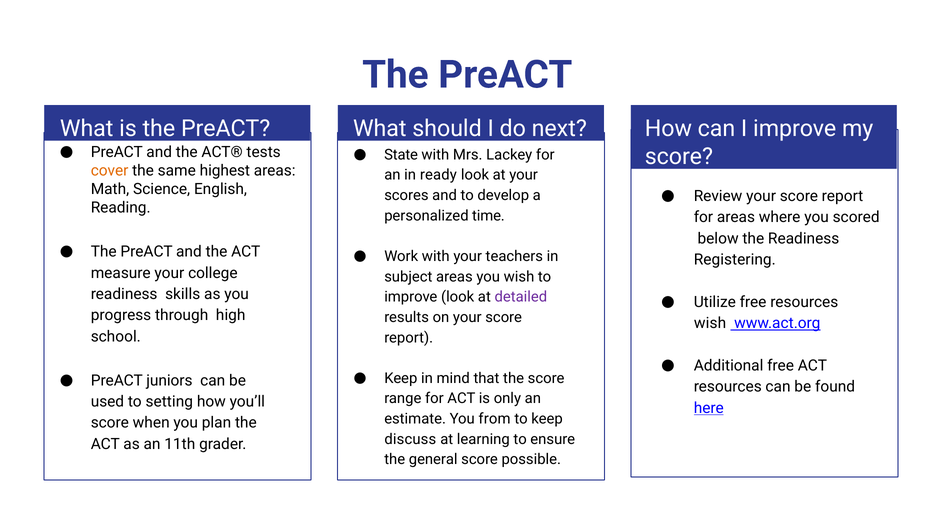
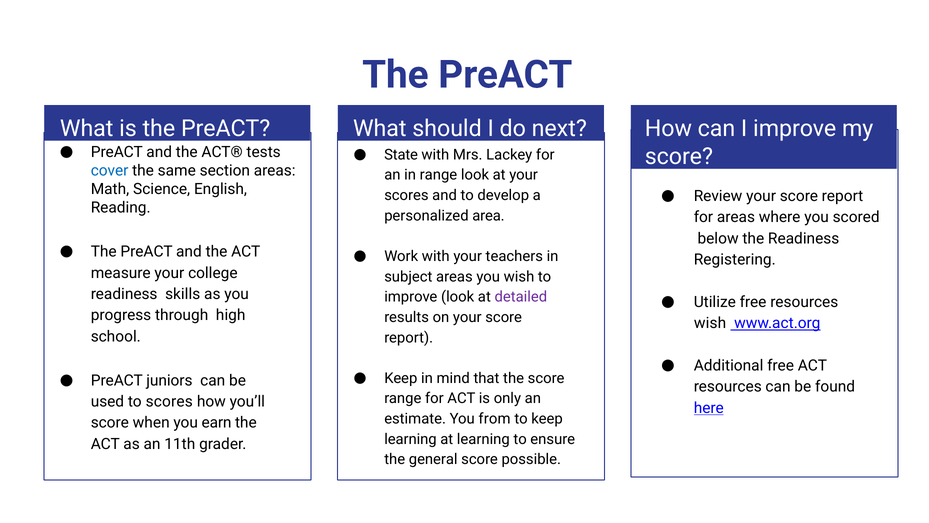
cover colour: orange -> blue
highest: highest -> section
in ready: ready -> range
time: time -> area
to setting: setting -> scores
plan: plan -> earn
discuss at (410, 439): discuss -> learning
